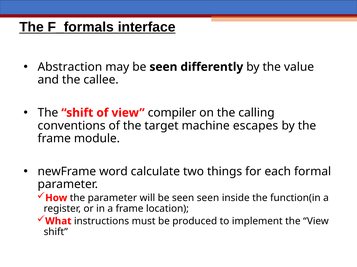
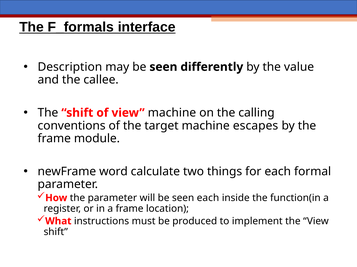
Abstraction: Abstraction -> Description
view compiler: compiler -> machine
seen seen: seen -> each
